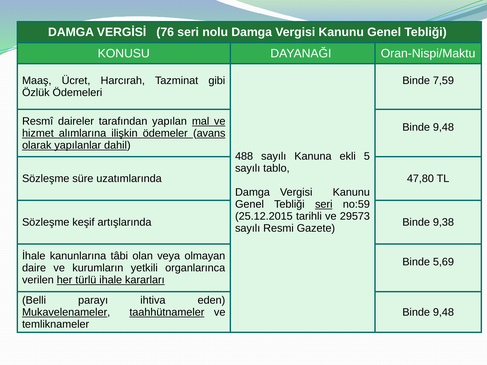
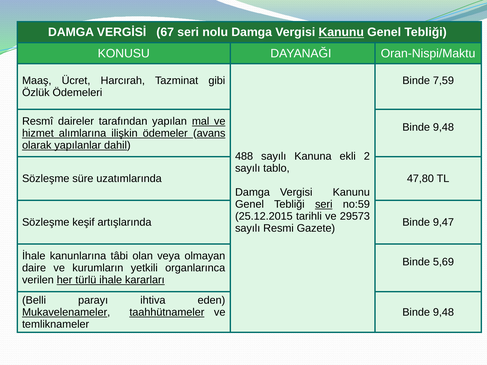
76: 76 -> 67
Kanunu at (341, 32) underline: none -> present
5: 5 -> 2
9,38: 9,38 -> 9,47
